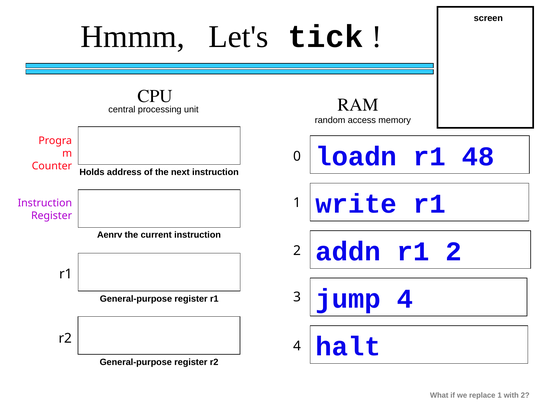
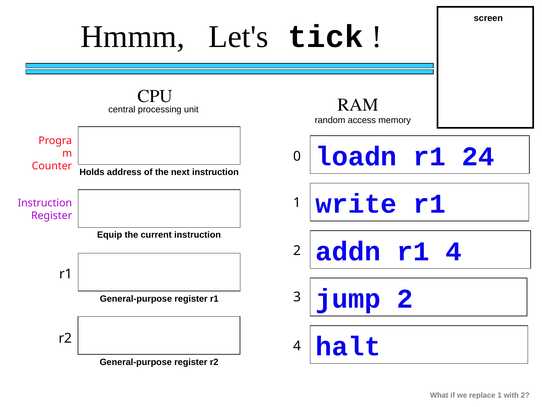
48: 48 -> 24
Aenrv: Aenrv -> Equip
r1 2: 2 -> 4
jump 4: 4 -> 2
